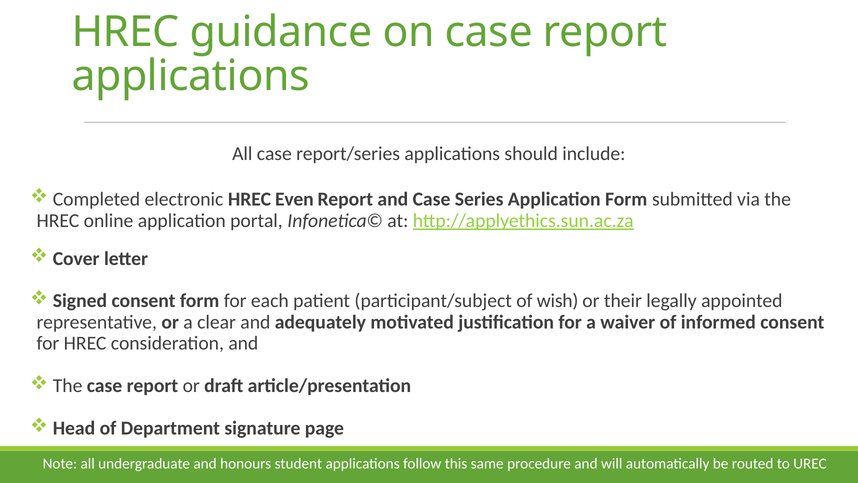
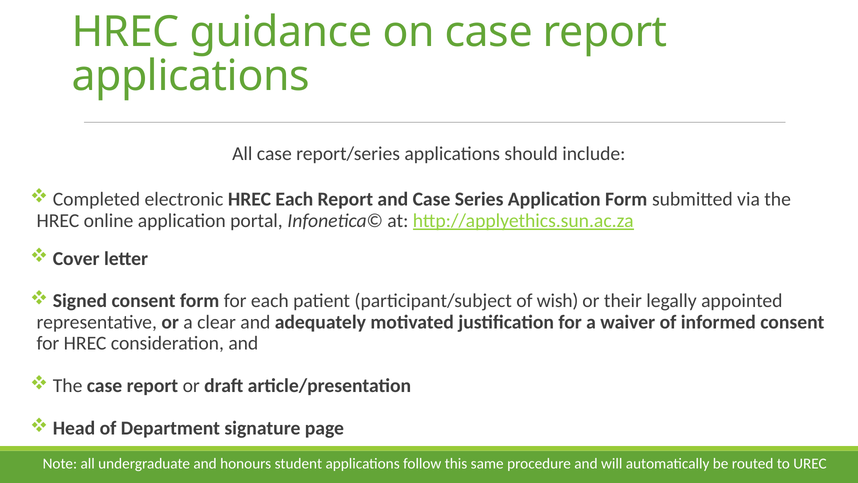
HREC Even: Even -> Each
